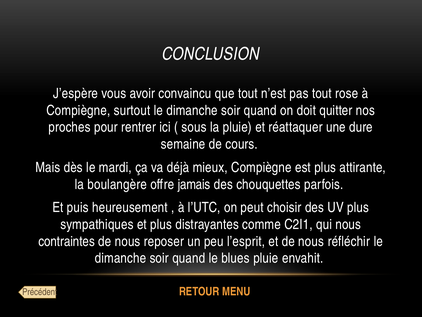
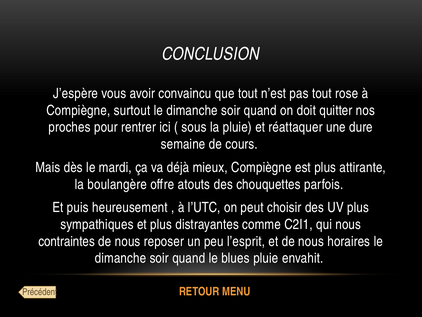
jamais: jamais -> atouts
réfléchir: réfléchir -> horaires
